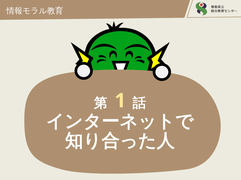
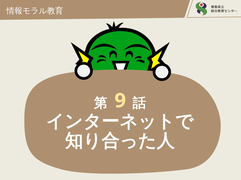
1: 1 -> 9
